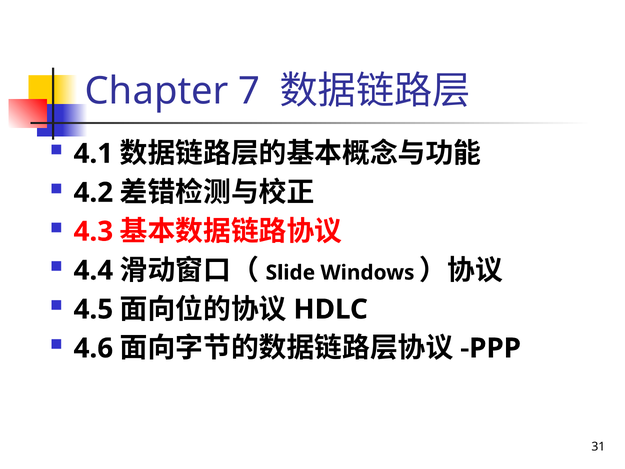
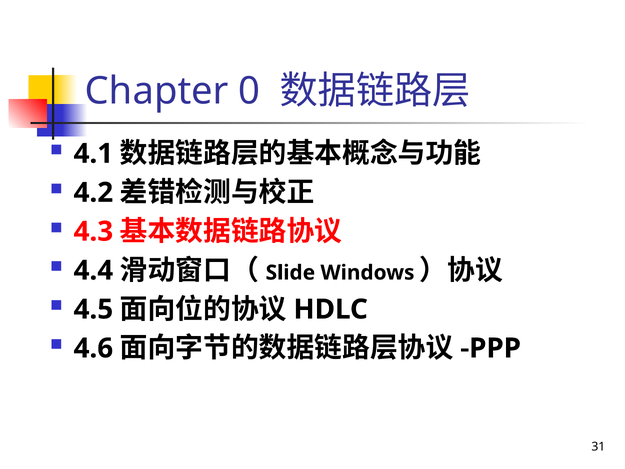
7: 7 -> 0
